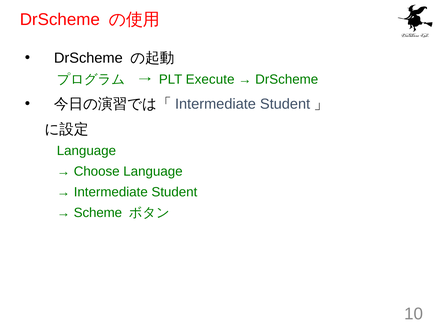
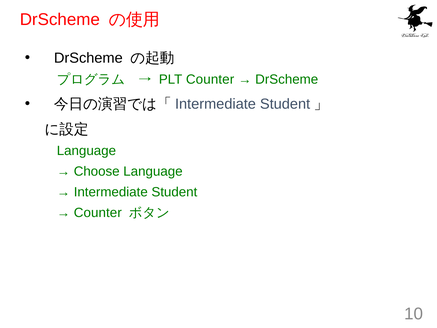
PLT Execute: Execute -> Counter
Scheme at (98, 212): Scheme -> Counter
